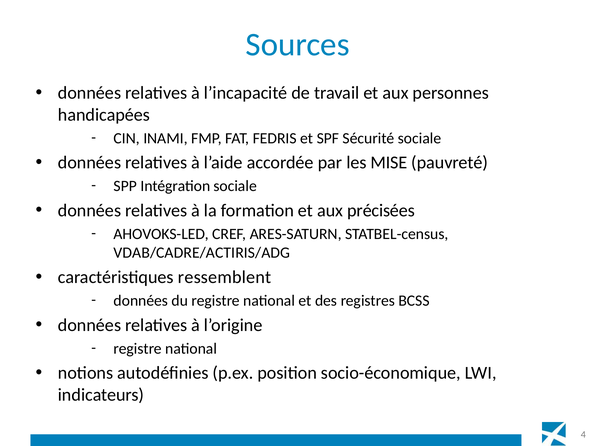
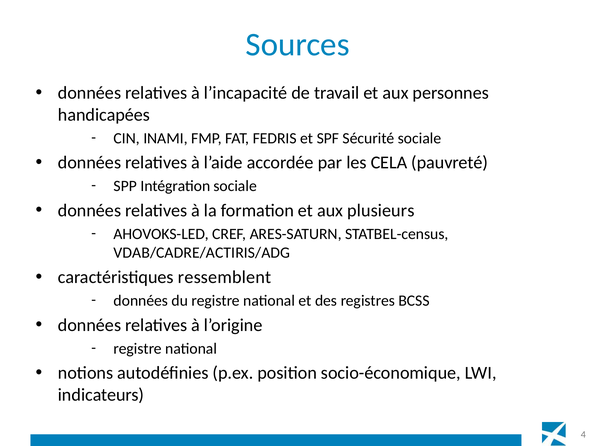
MISE: MISE -> CELA
précisées: précisées -> plusieurs
